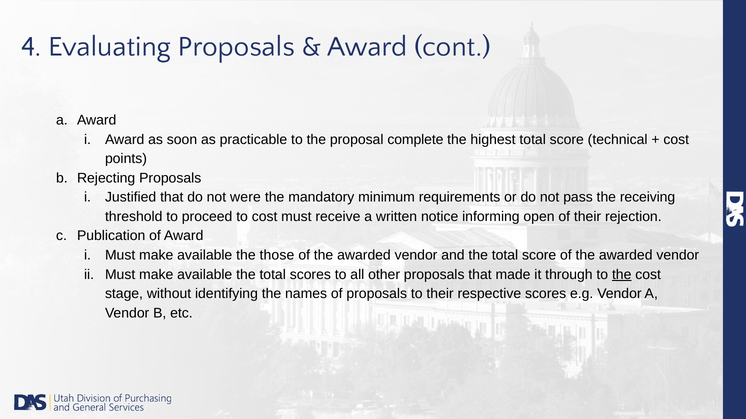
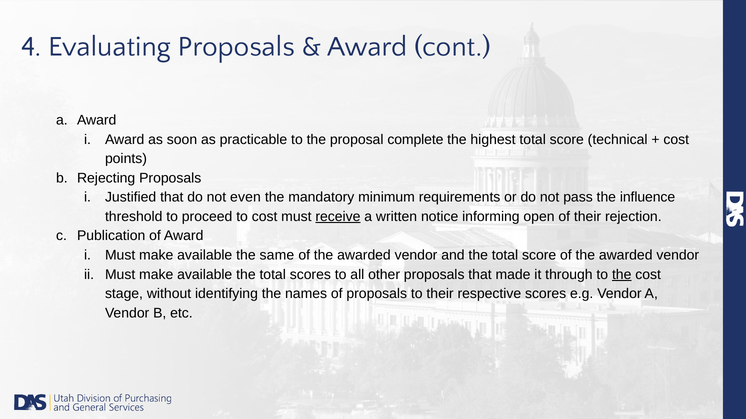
were: were -> even
receiving: receiving -> influence
receive underline: none -> present
those: those -> same
